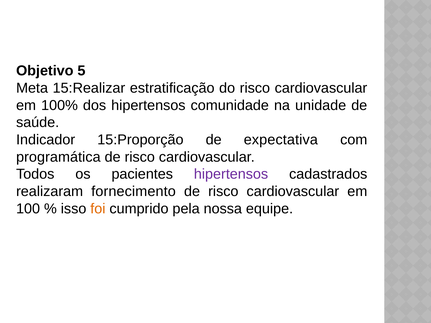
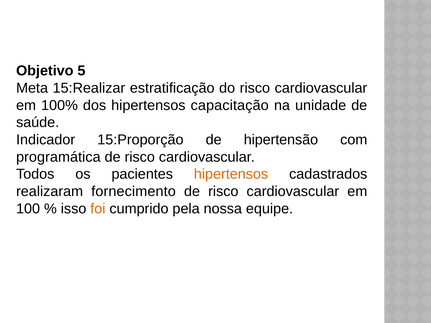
comunidade: comunidade -> capacitação
expectativa: expectativa -> hipertensão
hipertensos at (231, 174) colour: purple -> orange
